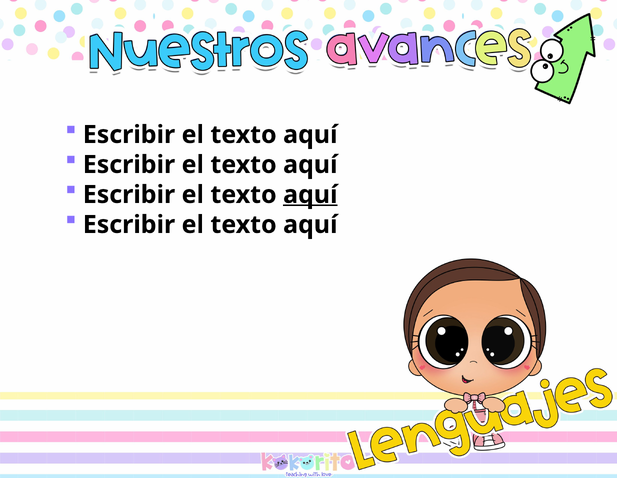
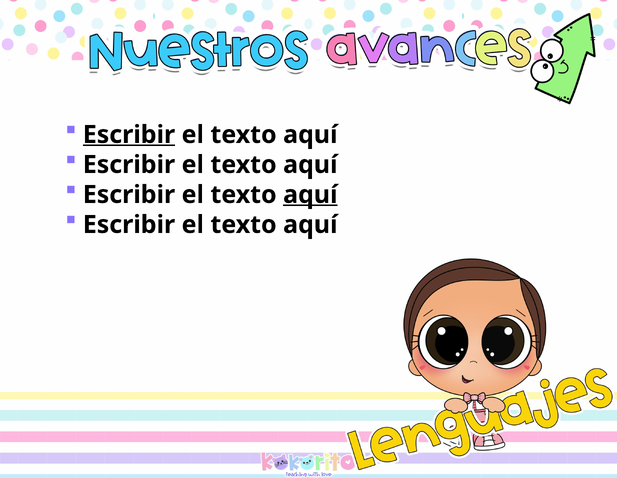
Escribir at (129, 135) underline: none -> present
